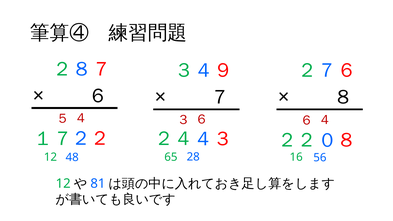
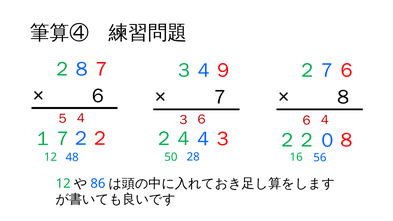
65: 65 -> 50
81: 81 -> 86
